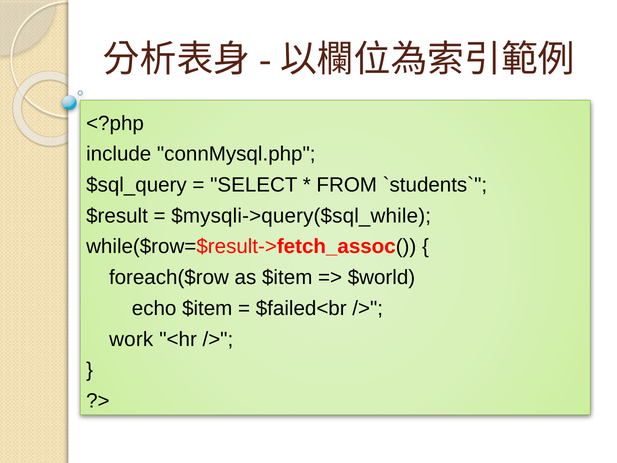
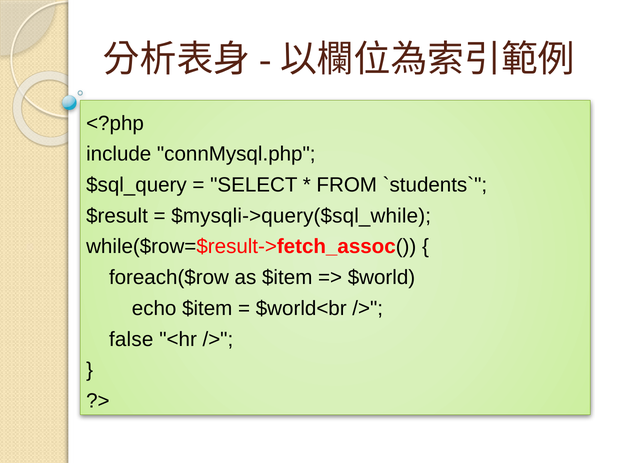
$failed<br: $failed<br -> $world<br
work: work -> false
